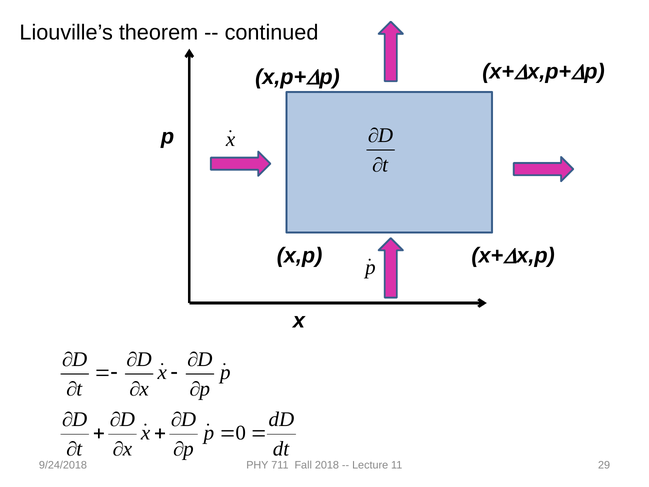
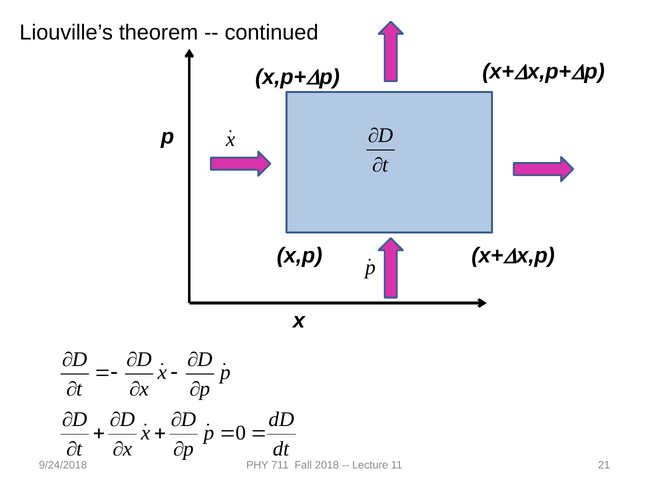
29: 29 -> 21
